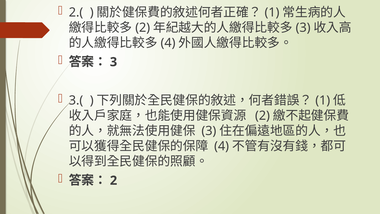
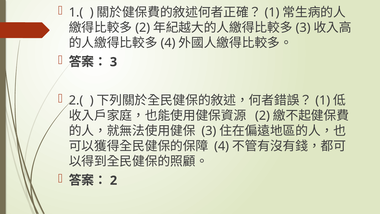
2.(: 2.( -> 1.(
3.(: 3.( -> 2.(
